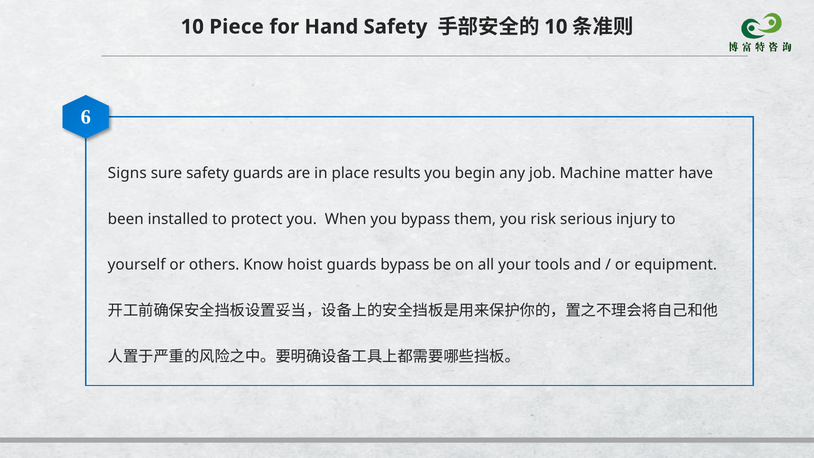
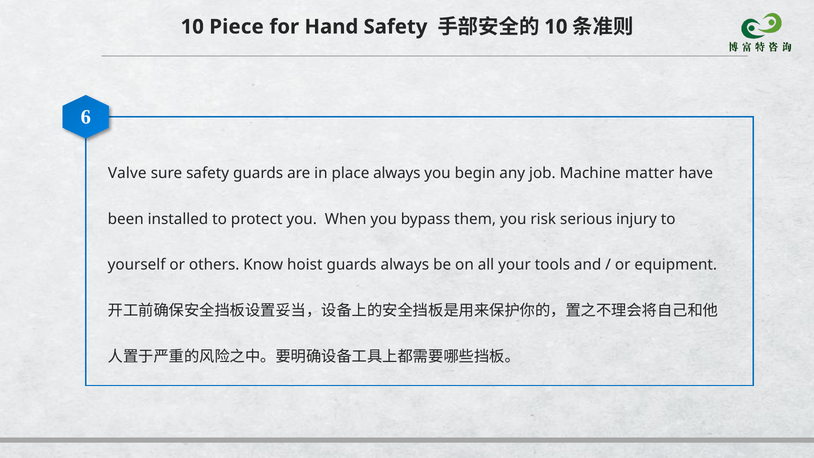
Signs: Signs -> Valve
place results: results -> always
guards bypass: bypass -> always
